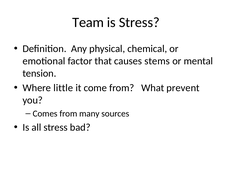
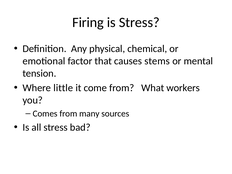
Team: Team -> Firing
prevent: prevent -> workers
